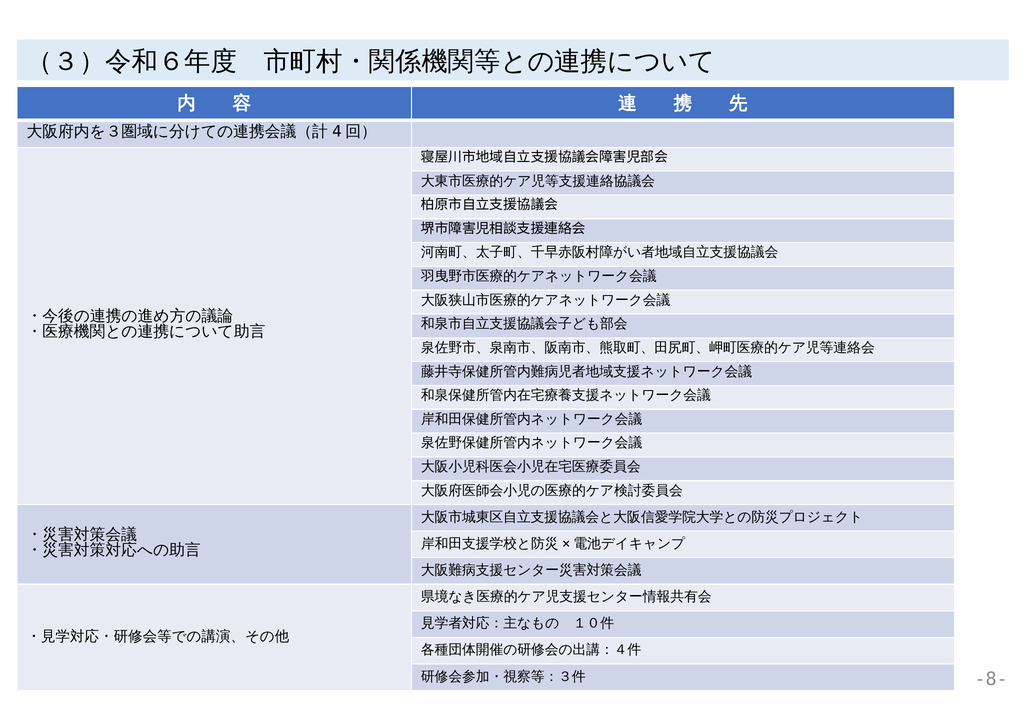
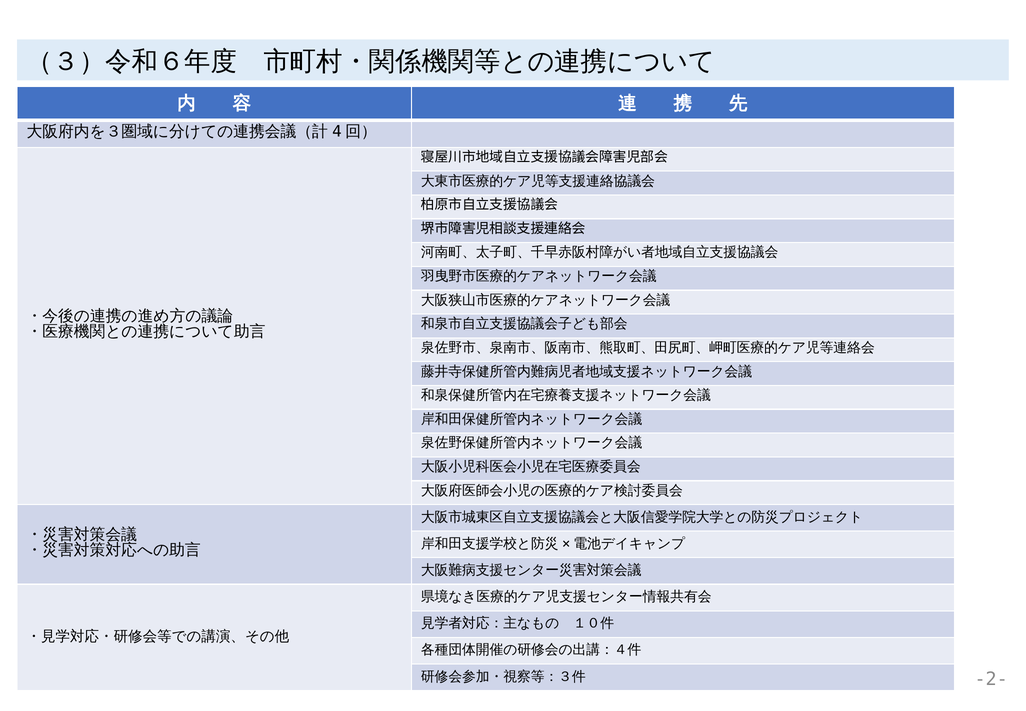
-8-: -8- -> -2-
